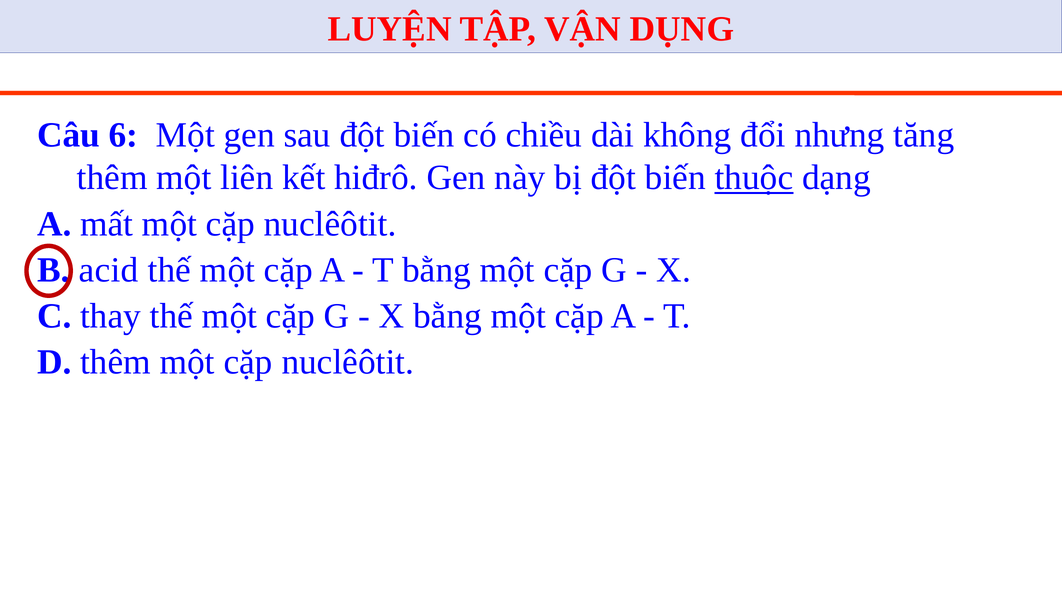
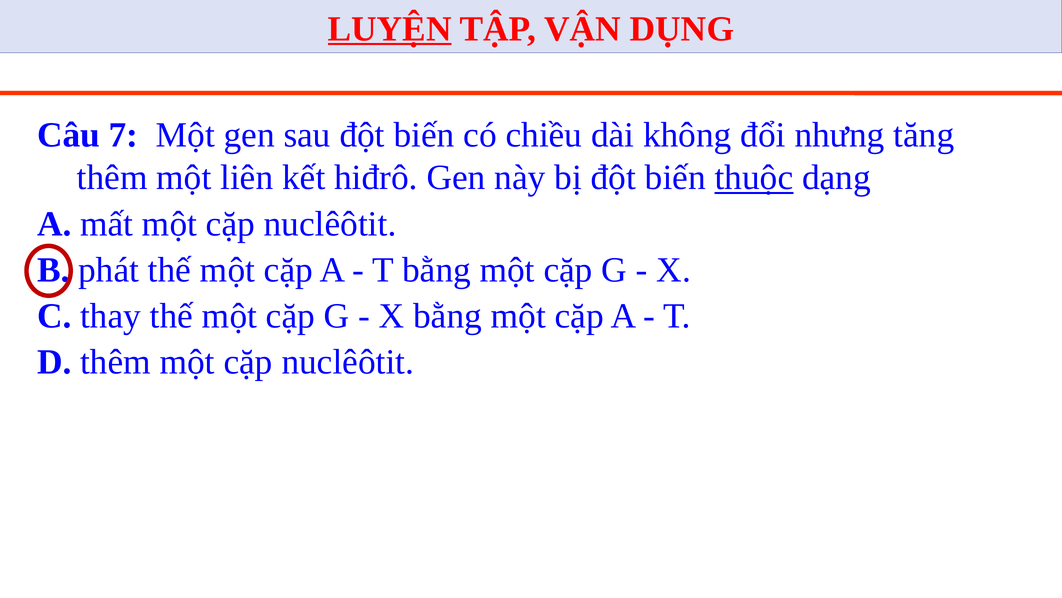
LUYỆN underline: none -> present
6: 6 -> 7
acid: acid -> phát
